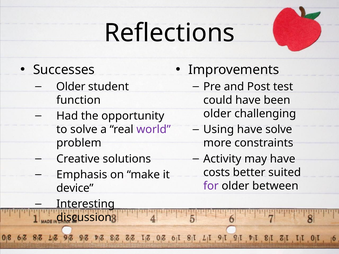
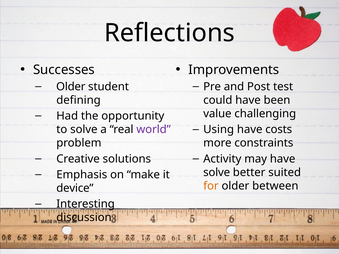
function: function -> defining
older at (217, 114): older -> value
have solve: solve -> costs
costs at (217, 173): costs -> solve
for colour: purple -> orange
